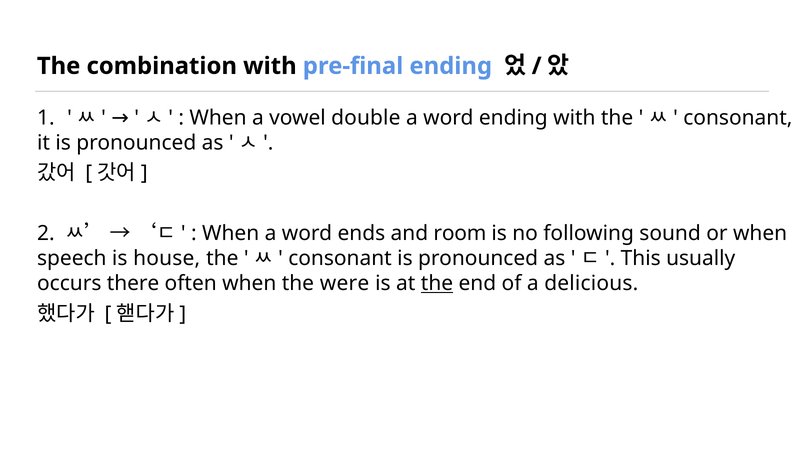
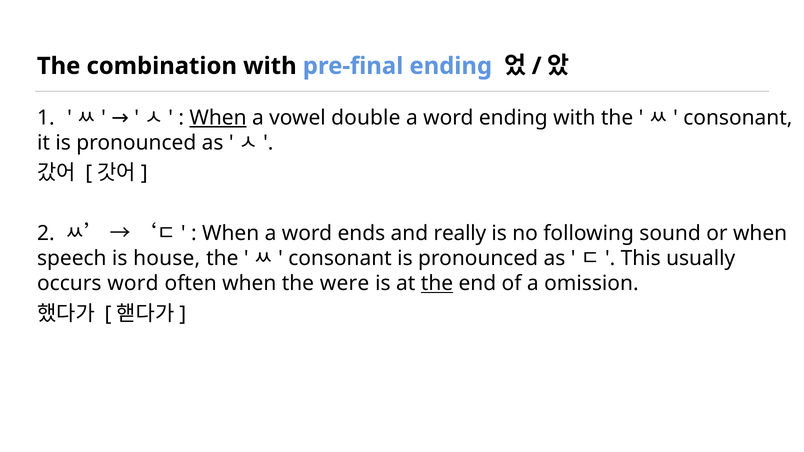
When at (218, 118) underline: none -> present
room: room -> really
occurs there: there -> word
delicious: delicious -> omission
